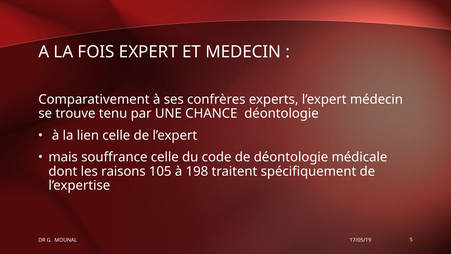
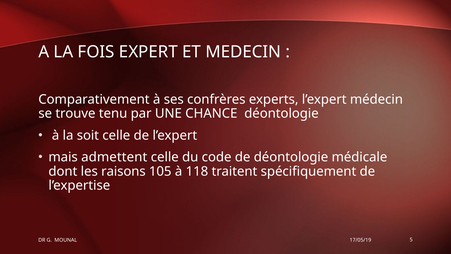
lien: lien -> soit
souffrance: souffrance -> admettent
198: 198 -> 118
